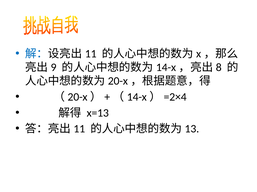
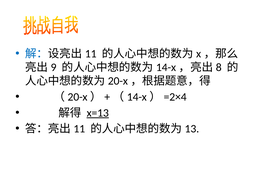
x=13 underline: none -> present
